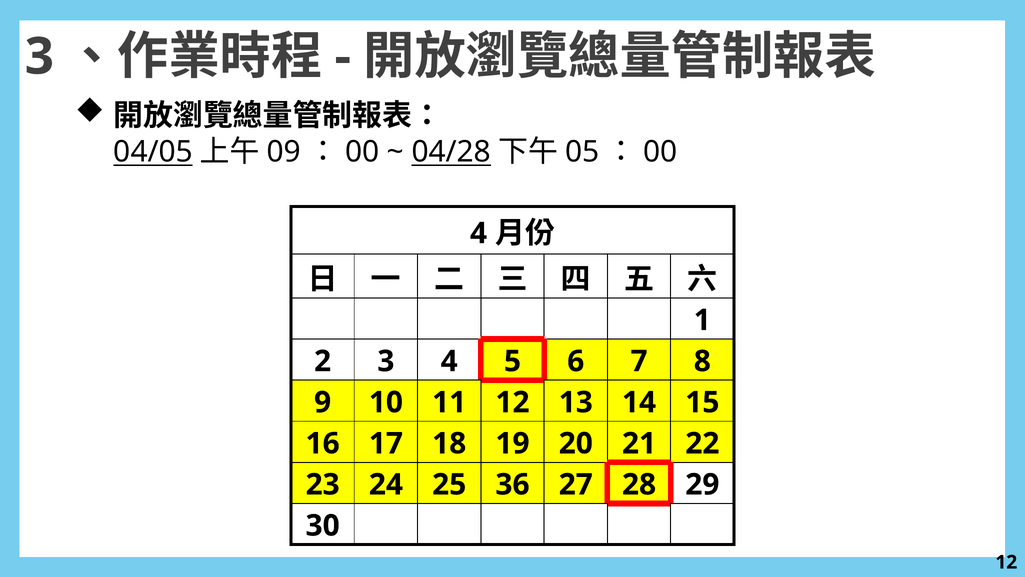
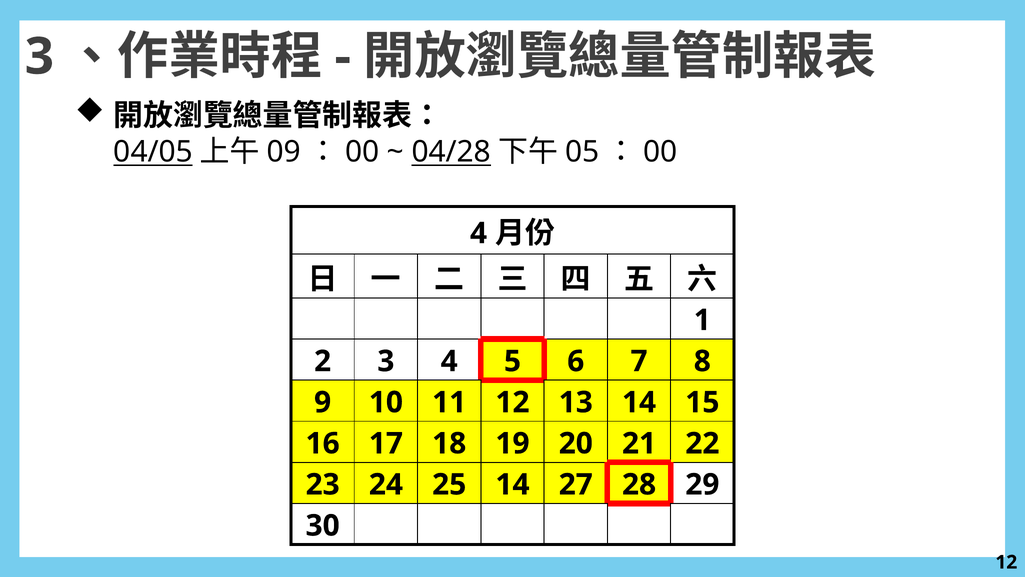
25 36: 36 -> 14
